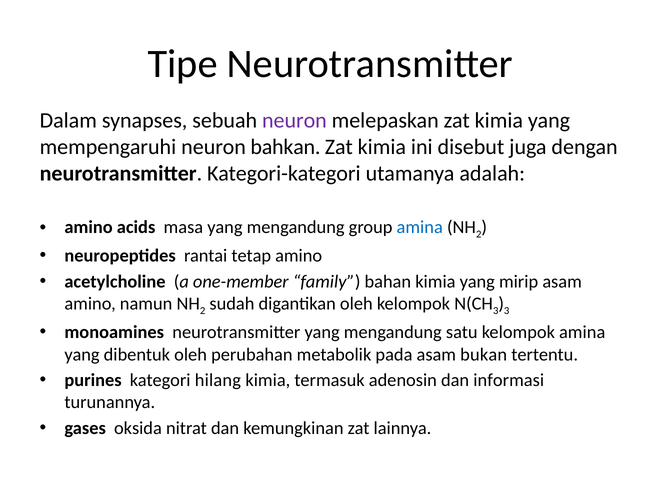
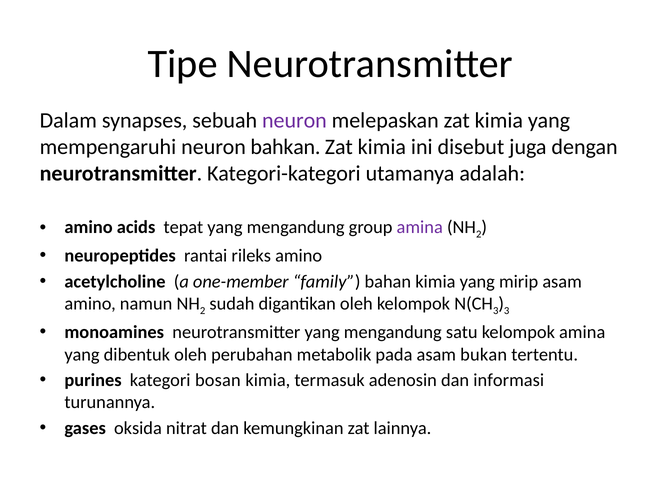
masa: masa -> tepat
amina at (420, 227) colour: blue -> purple
tetap: tetap -> rileks
hilang: hilang -> bosan
